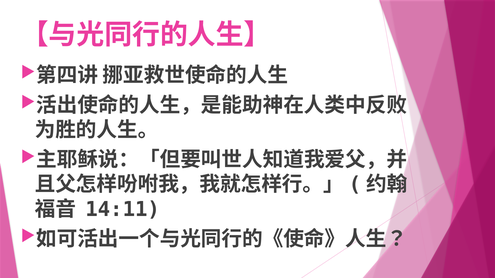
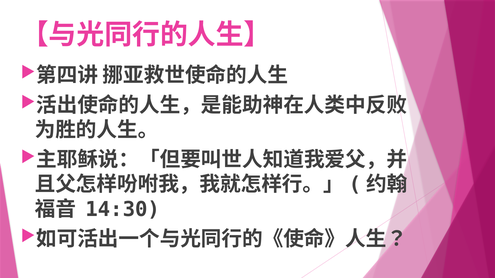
14:11: 14:11 -> 14:30
